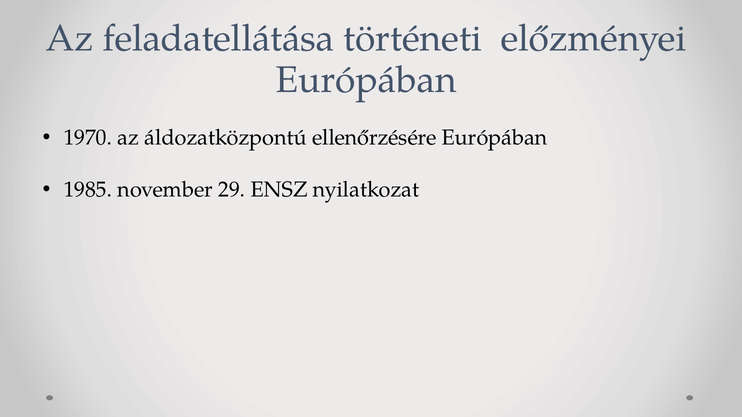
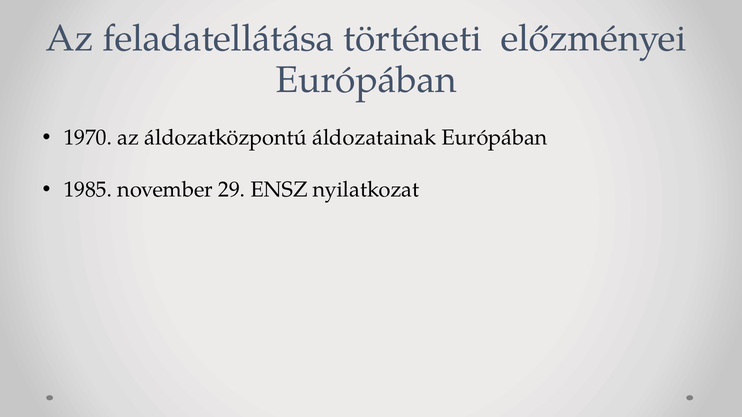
ellenőrzésére: ellenőrzésére -> áldozatainak
